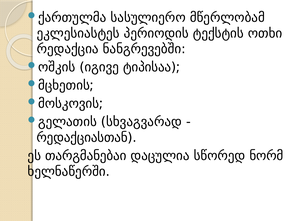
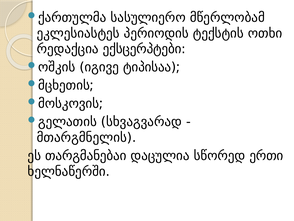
ნანგრევებში: ნანგრევებში -> ექსცერპტები
რედაქციასთან: რედაქციასთან -> მთარგმნელის
ნორმ: ნორმ -> ერთი
